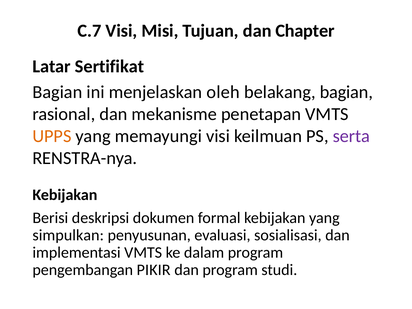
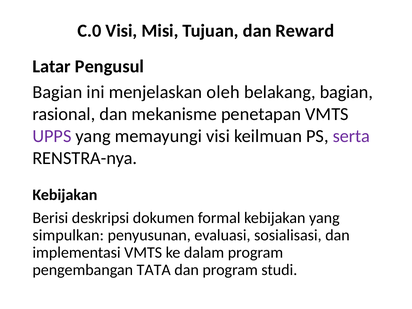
C.7: C.7 -> C.0
Chapter: Chapter -> Reward
Sertifikat: Sertifikat -> Pengusul
UPPS colour: orange -> purple
PIKIR: PIKIR -> TATA
